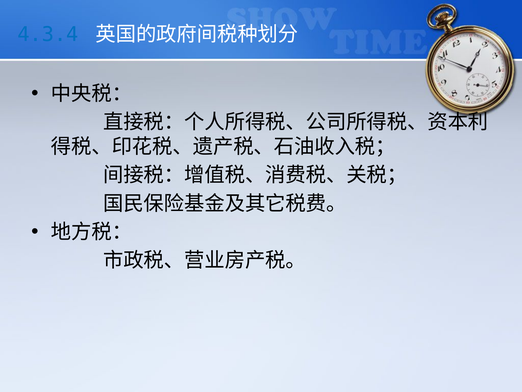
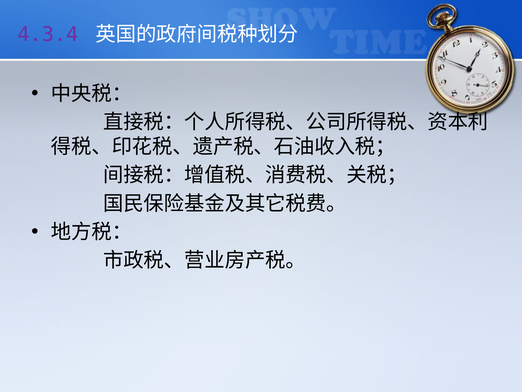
4.3.4 colour: blue -> purple
